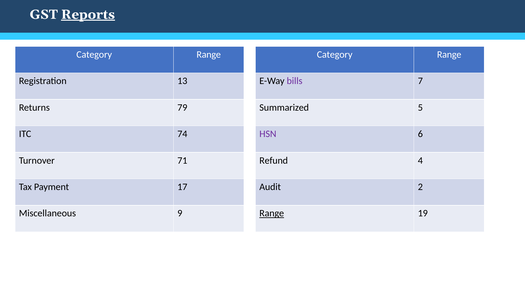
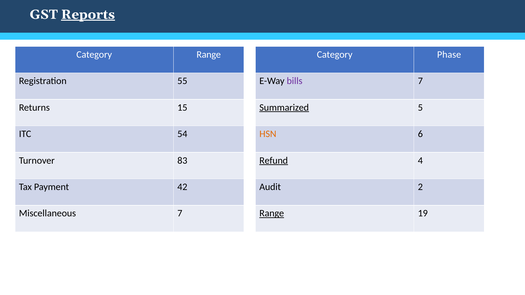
Range at (449, 55): Range -> Phase
13: 13 -> 55
79: 79 -> 15
Summarized underline: none -> present
74: 74 -> 54
HSN colour: purple -> orange
71: 71 -> 83
Refund underline: none -> present
17: 17 -> 42
Miscellaneous 9: 9 -> 7
